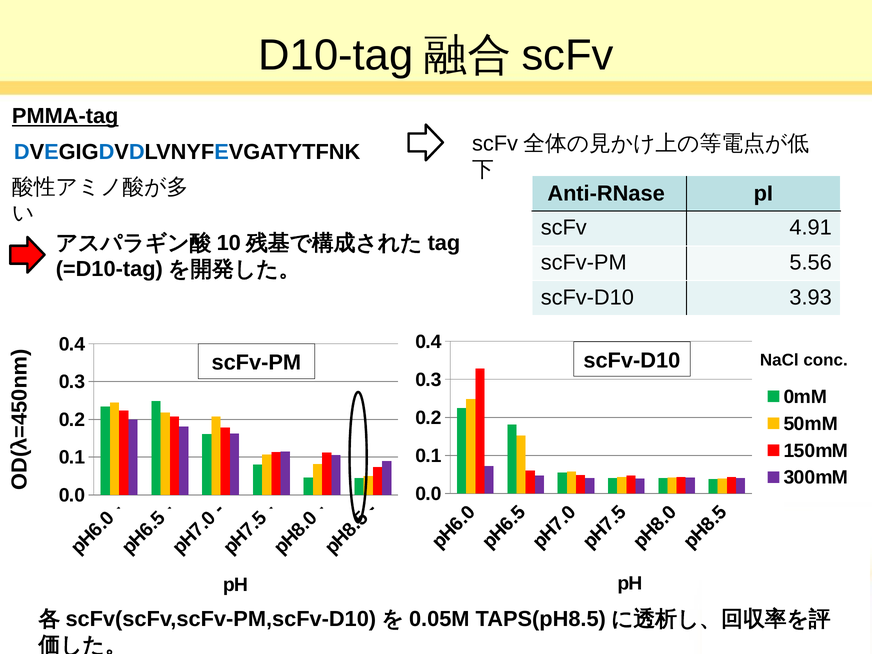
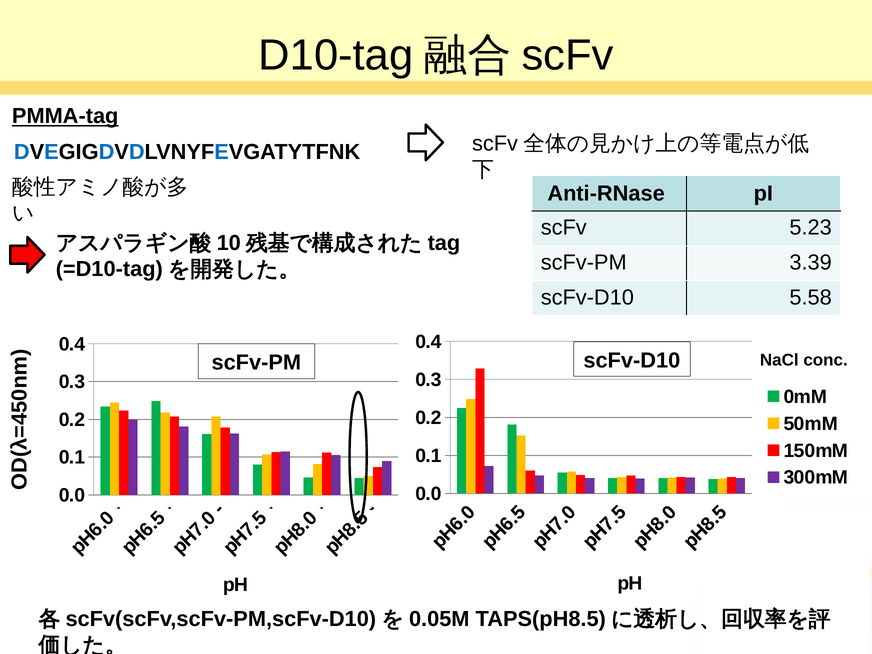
4.91: 4.91 -> 5.23
5.56: 5.56 -> 3.39
3.93: 3.93 -> 5.58
